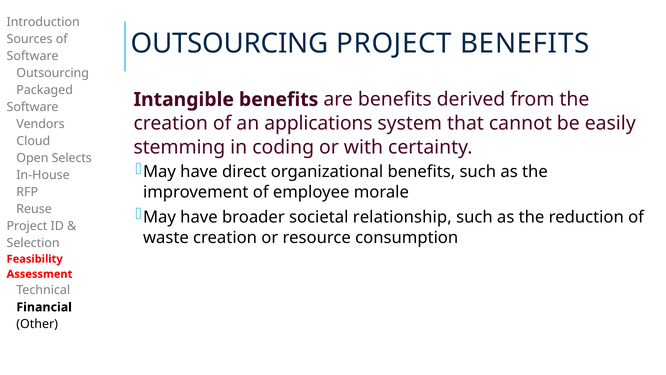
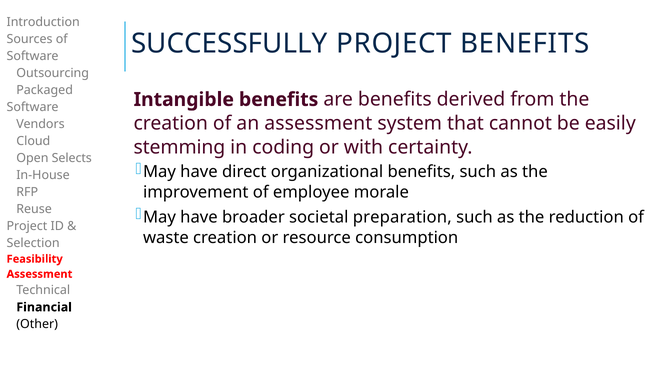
OUTSOURCING at (230, 43): OUTSOURCING -> SUCCESSFULLY
an applications: applications -> assessment
relationship: relationship -> preparation
